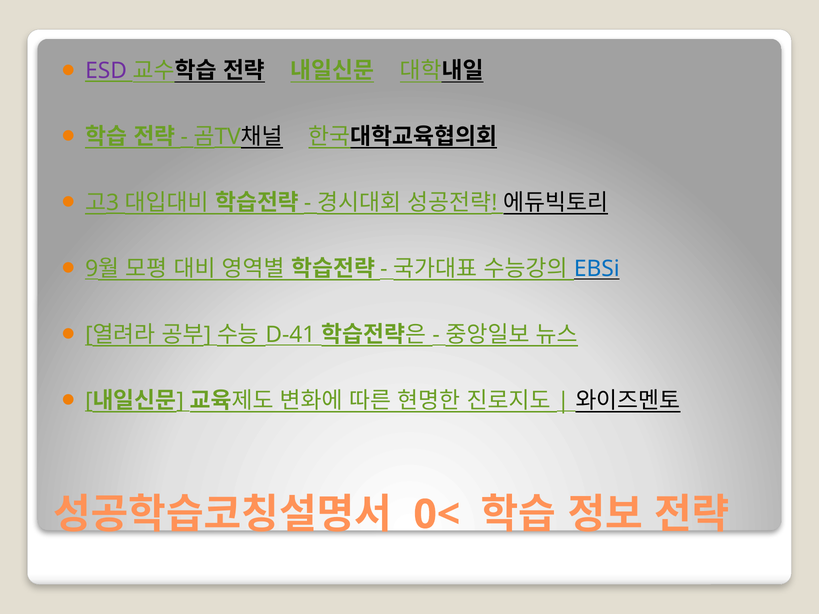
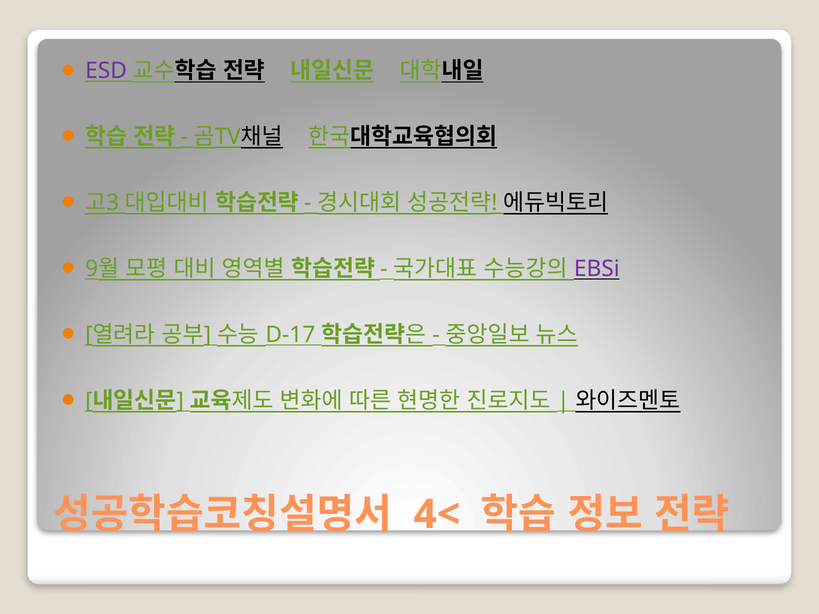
EBSi colour: blue -> purple
D-41: D-41 -> D-17
0<: 0< -> 4<
